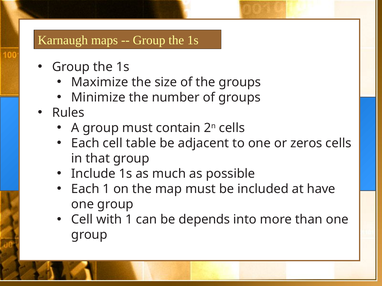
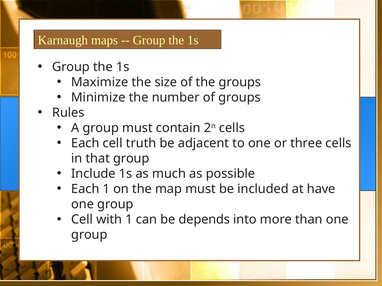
table: table -> truth
zeros: zeros -> three
